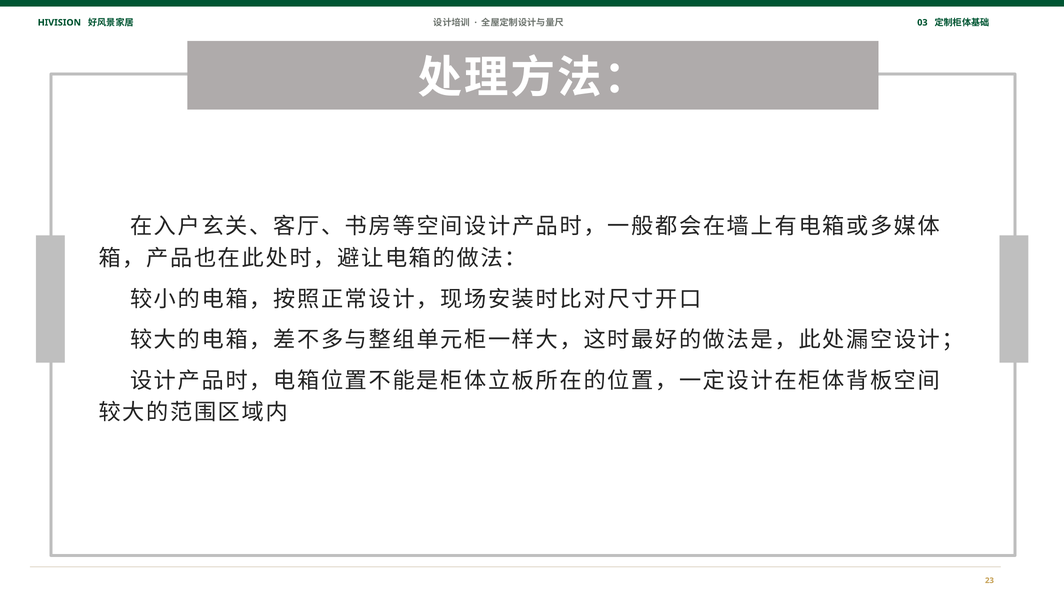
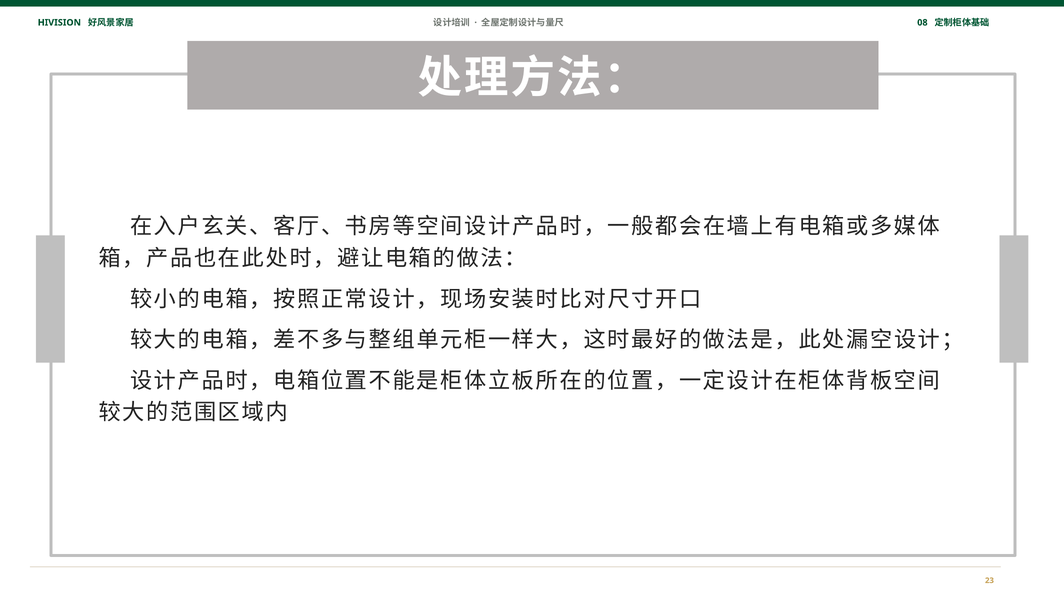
03: 03 -> 08
